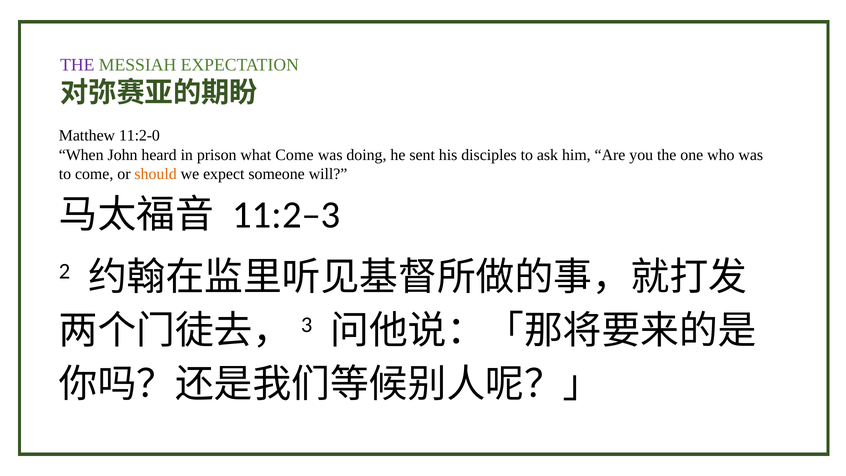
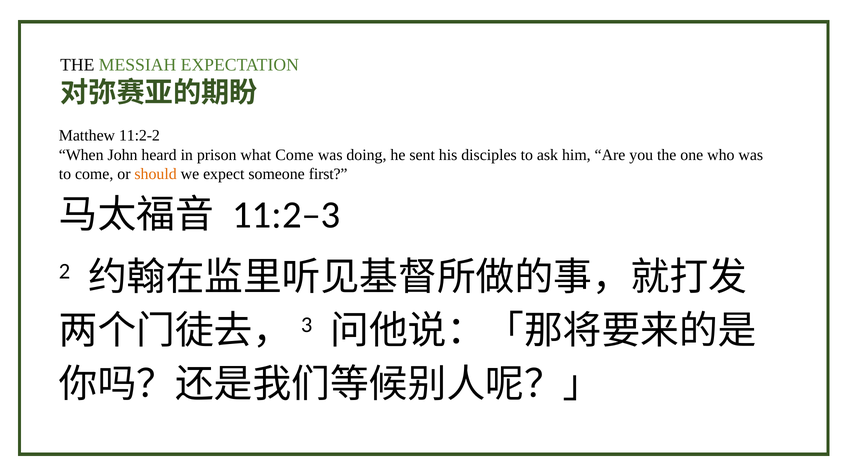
THE at (77, 65) colour: purple -> black
11:2-0: 11:2-0 -> 11:2-2
will: will -> first
